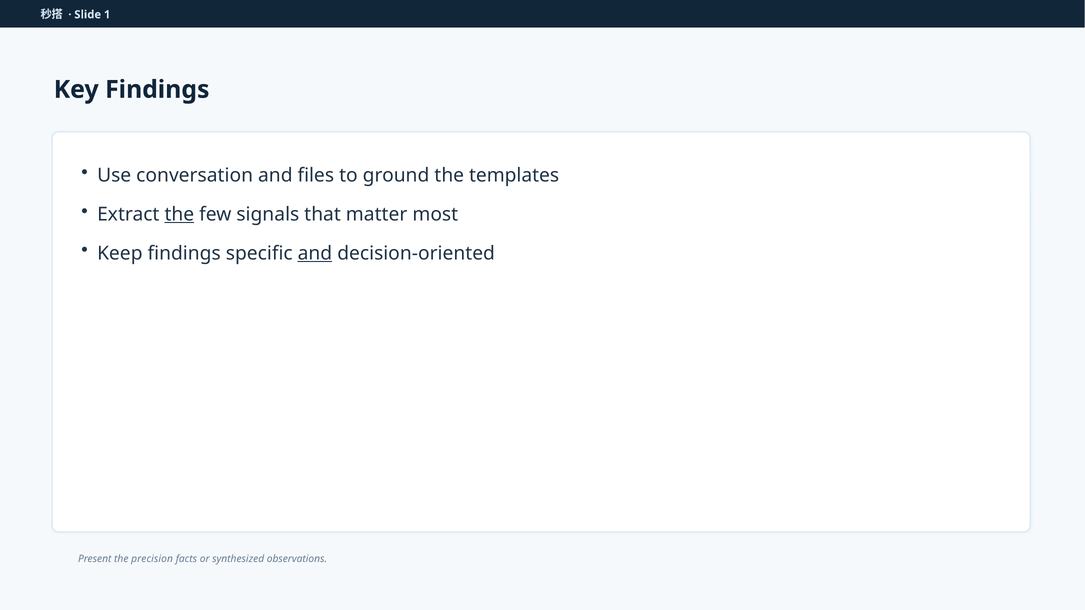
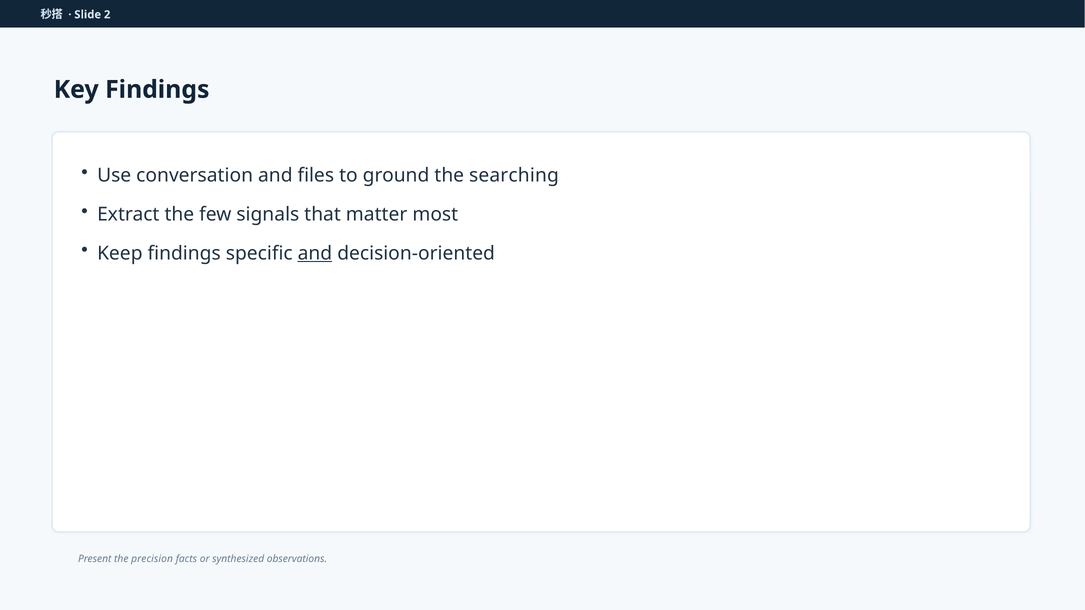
1: 1 -> 2
templates: templates -> searching
the at (179, 214) underline: present -> none
